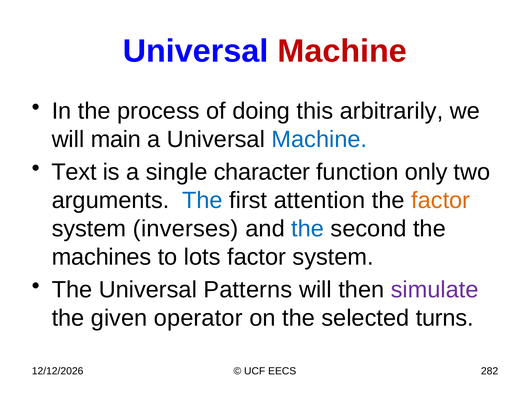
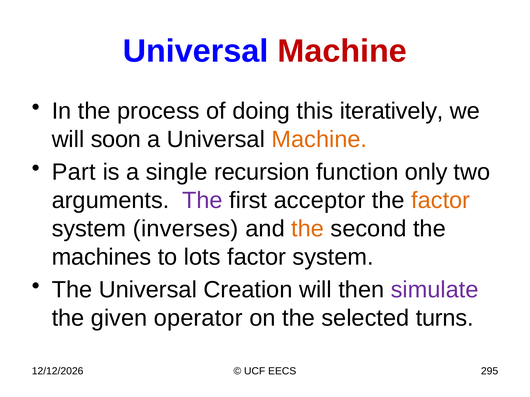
arbitrarily: arbitrarily -> iteratively
main: main -> soon
Machine at (319, 139) colour: blue -> orange
Text: Text -> Part
character: character -> recursion
The at (202, 201) colour: blue -> purple
attention: attention -> acceptor
the at (308, 229) colour: blue -> orange
Patterns: Patterns -> Creation
282: 282 -> 295
